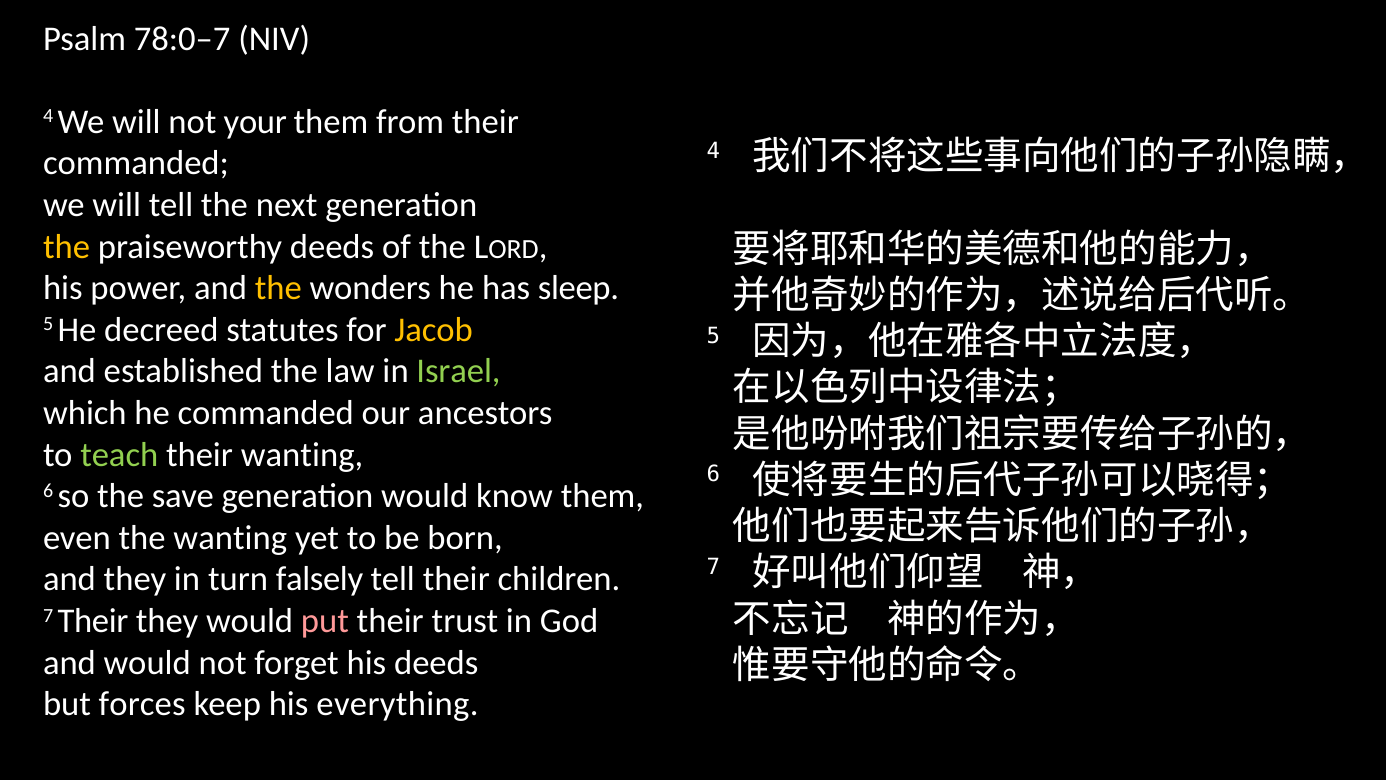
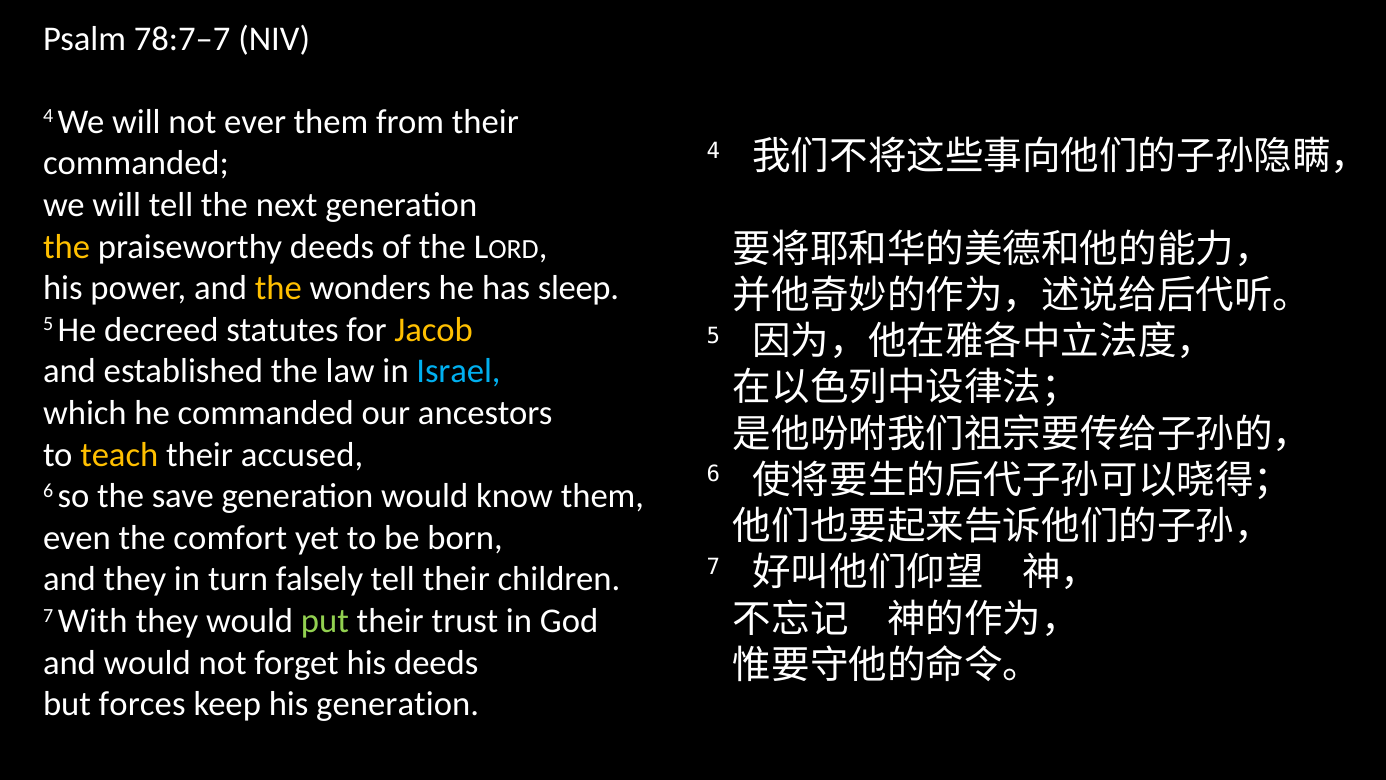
78:0–7: 78:0–7 -> 78:7–7
your: your -> ever
Israel colour: light green -> light blue
teach colour: light green -> yellow
their wanting: wanting -> accused
the wanting: wanting -> comfort
7 Their: Their -> With
put colour: pink -> light green
his everything: everything -> generation
